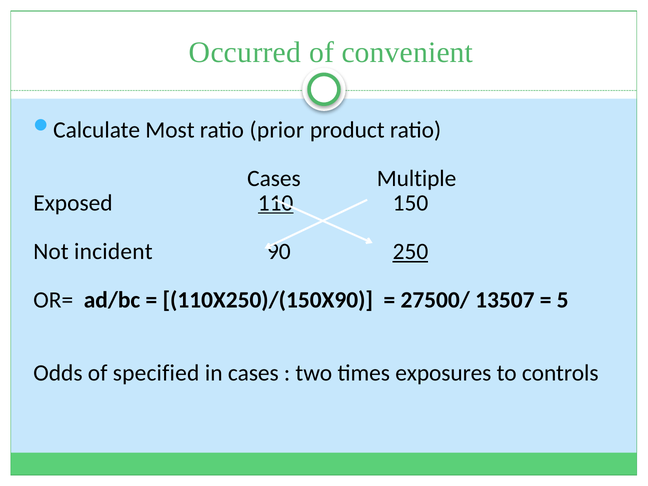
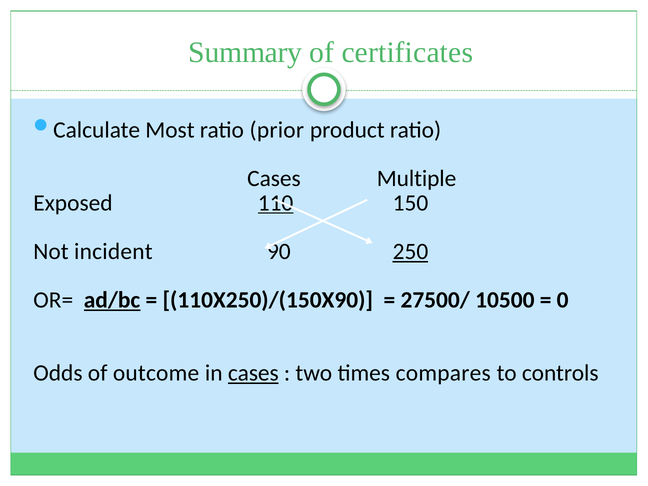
Occurred: Occurred -> Summary
convenient: convenient -> certificates
ad/bc underline: none -> present
13507: 13507 -> 10500
5: 5 -> 0
specified: specified -> outcome
cases at (253, 373) underline: none -> present
exposures: exposures -> compares
